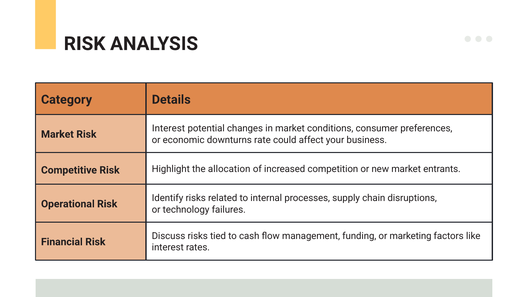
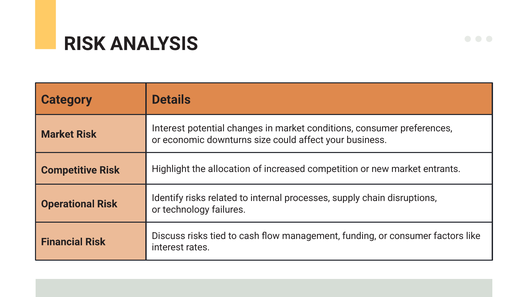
rate: rate -> size
or marketing: marketing -> consumer
